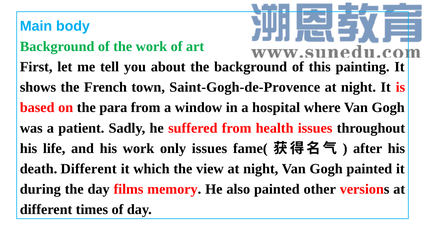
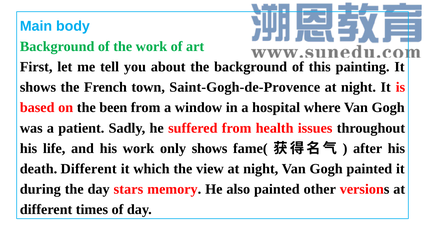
para: para -> been
only issues: issues -> shows
films: films -> stars
